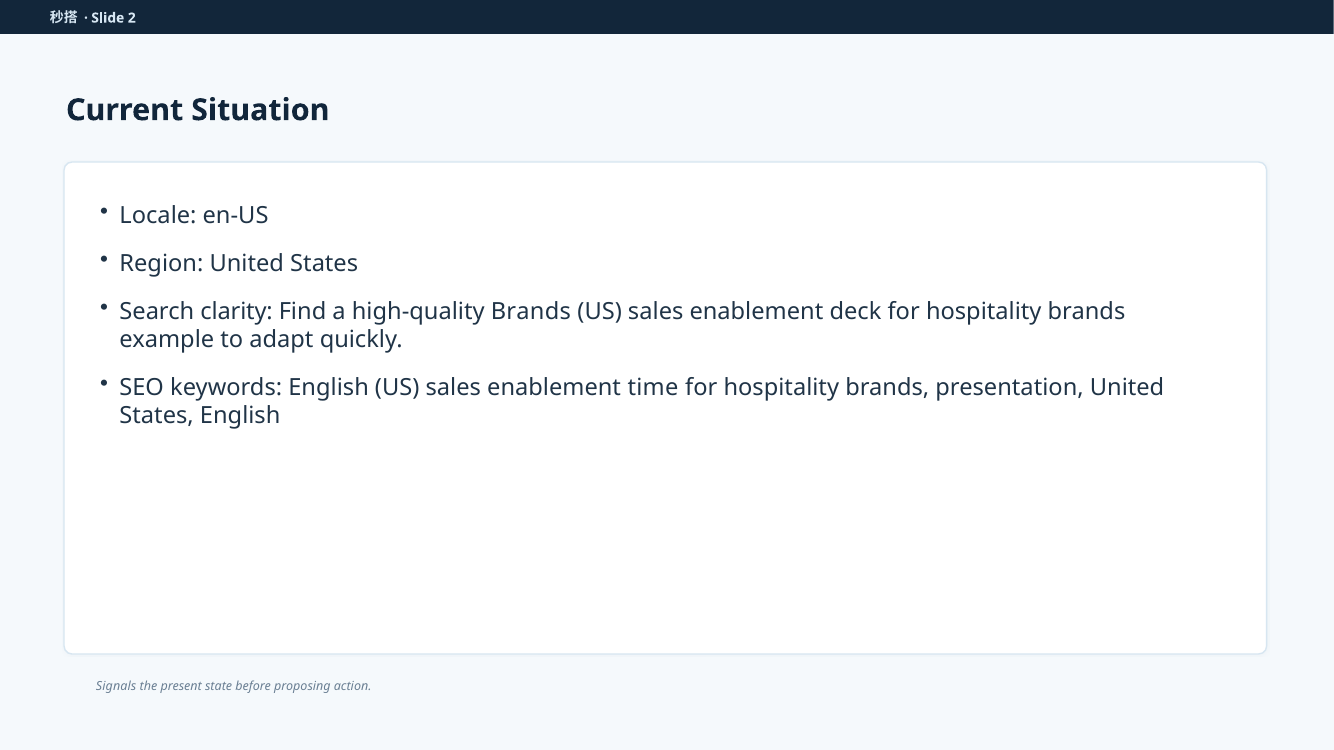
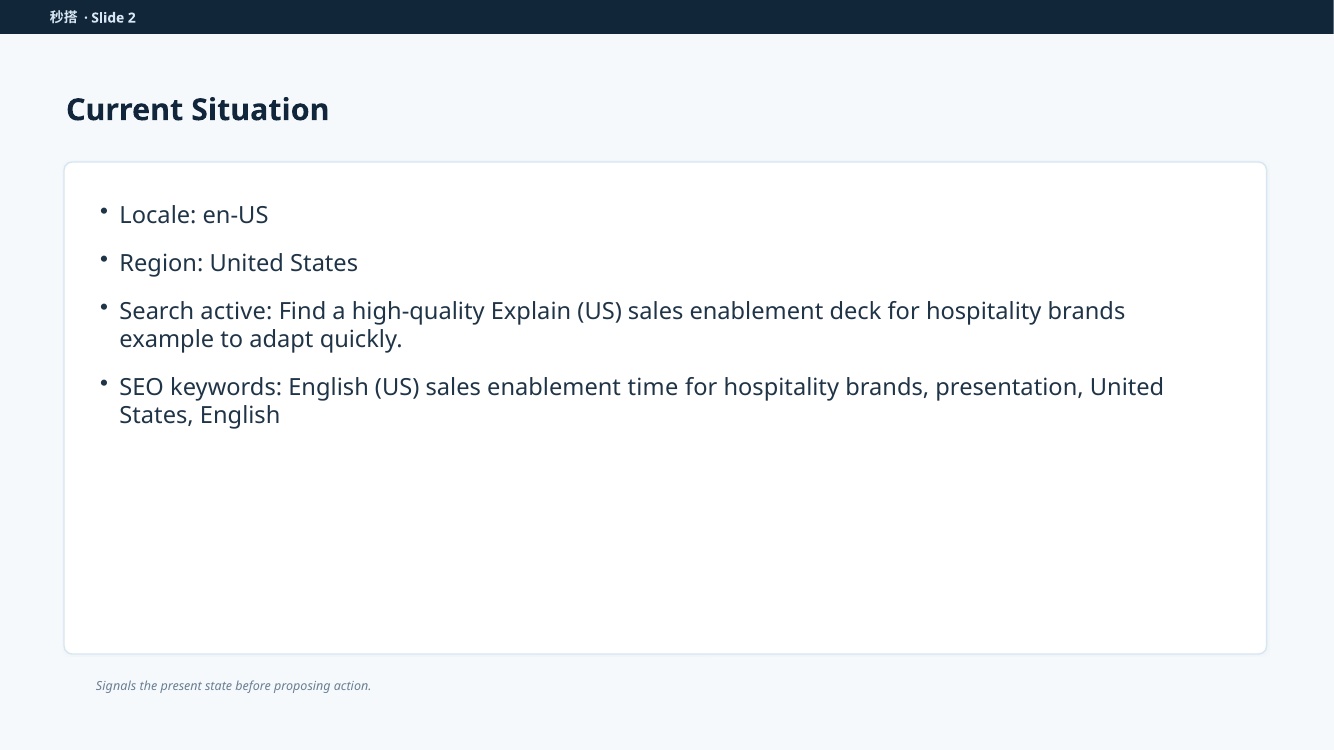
clarity: clarity -> active
high-quality Brands: Brands -> Explain
